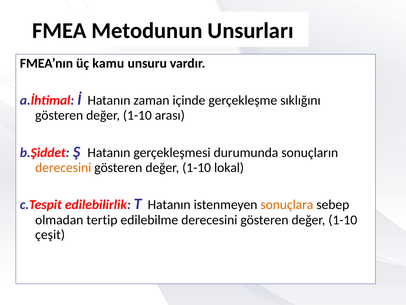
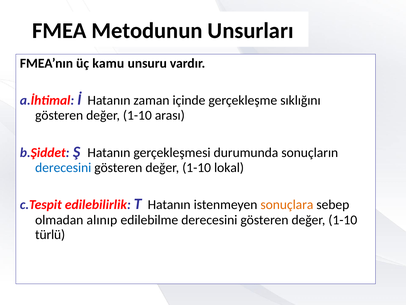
derecesini at (63, 167) colour: orange -> blue
tertip: tertip -> alınıp
çeşit: çeşit -> türlü
